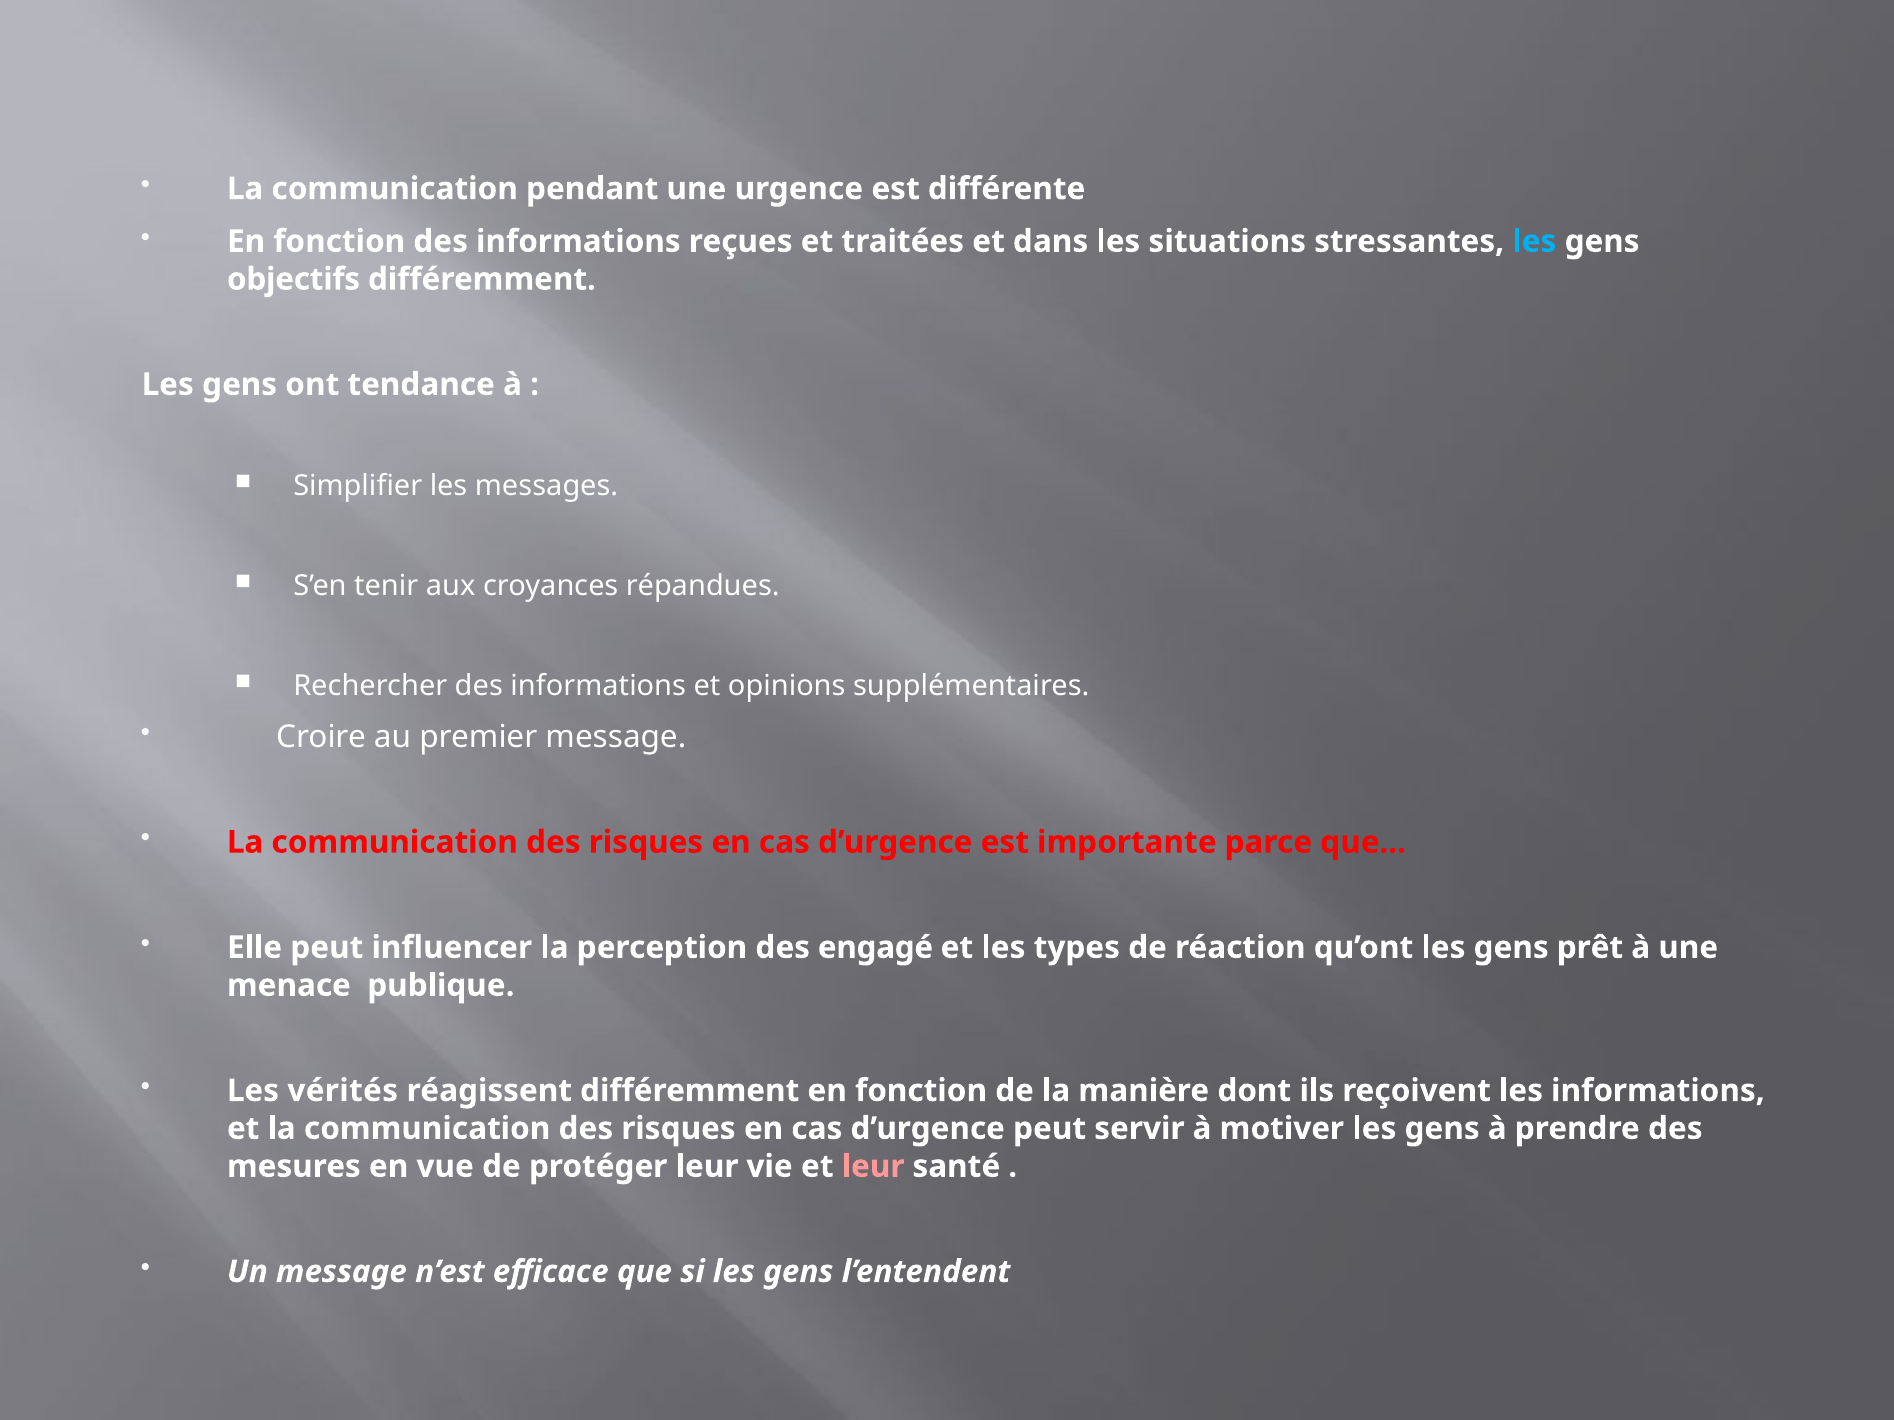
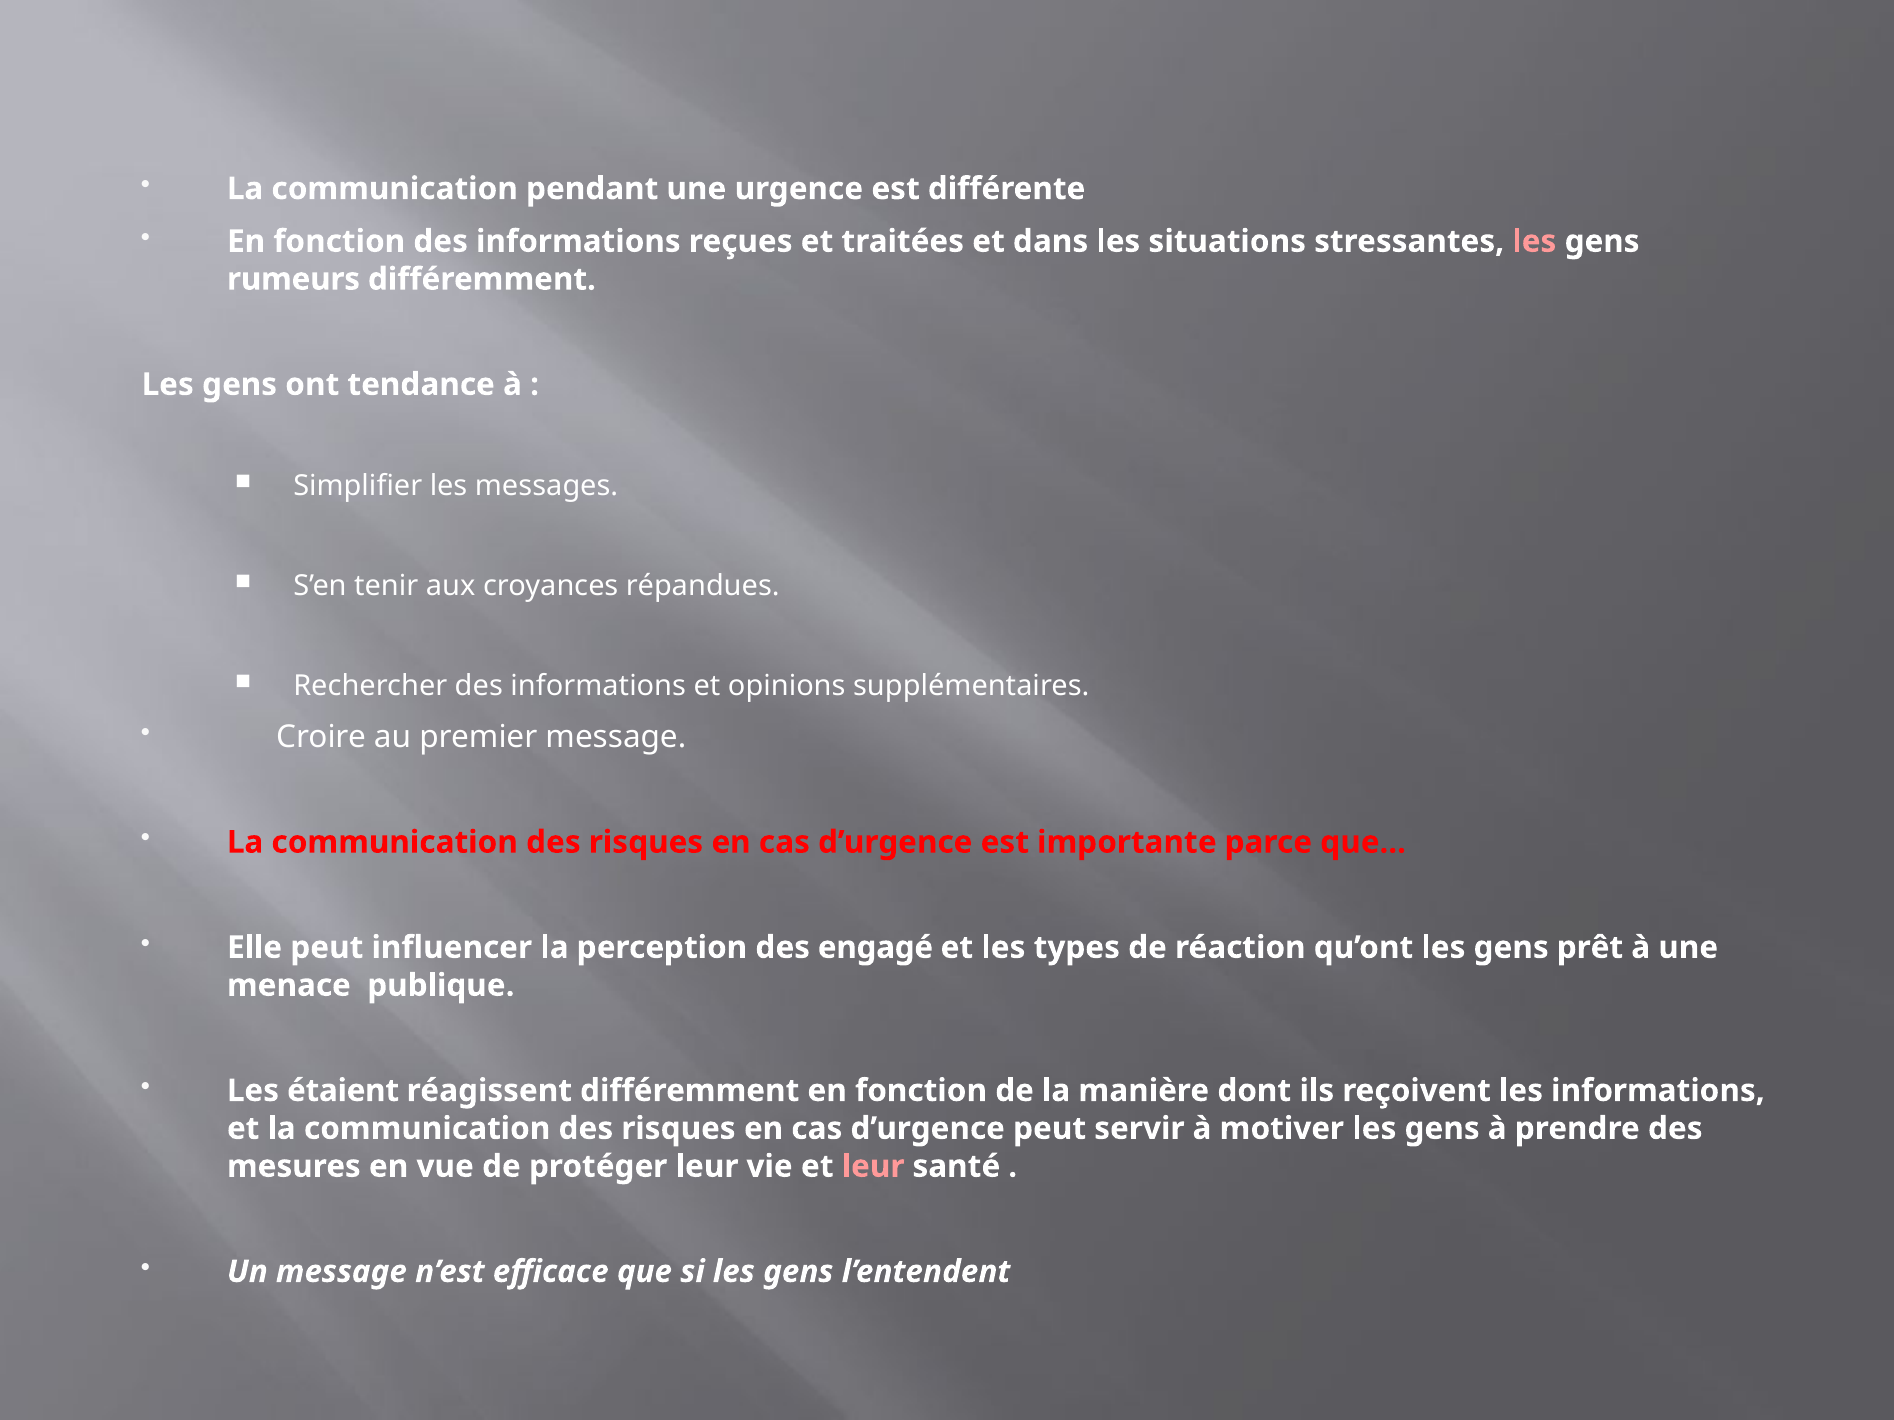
les at (1534, 241) colour: light blue -> pink
objectifs: objectifs -> rumeurs
vérités: vérités -> étaient
